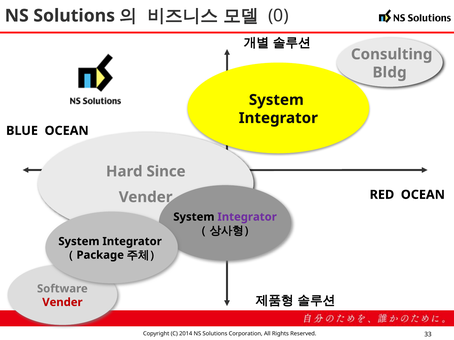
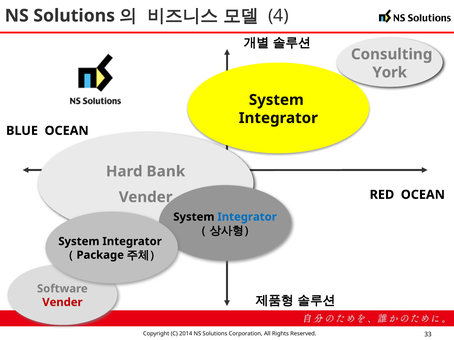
0: 0 -> 4
Bldg: Bldg -> York
Since: Since -> Bank
Integrator at (247, 217) colour: purple -> blue
